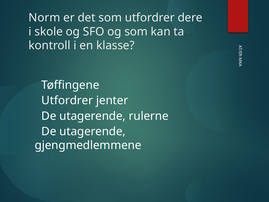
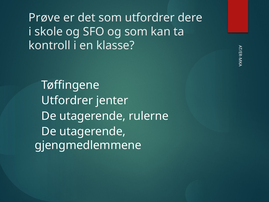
Norm: Norm -> Prøve
